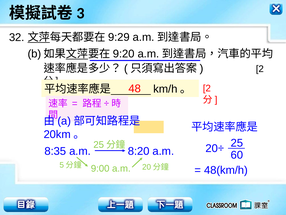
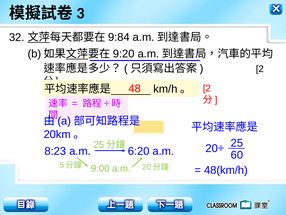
9:29: 9:29 -> 9:84
8:35: 8:35 -> 8:23
8:20: 8:20 -> 6:20
